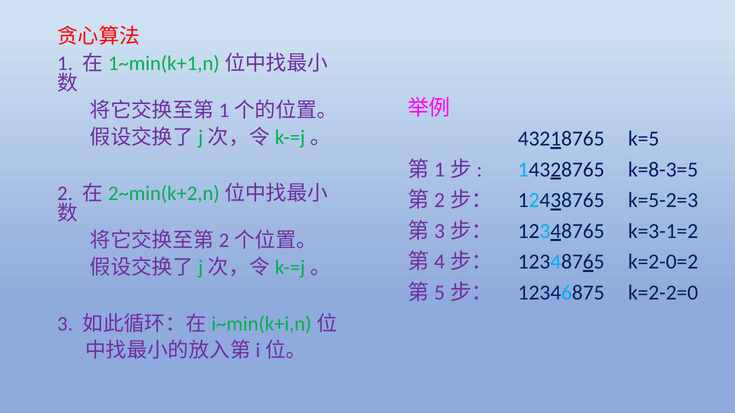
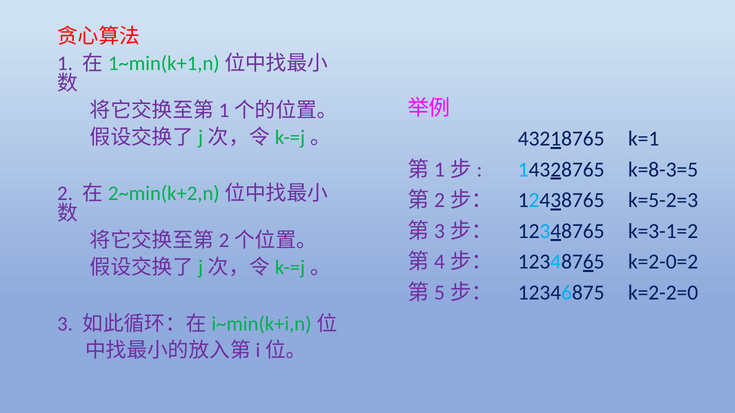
k=5: k=5 -> k=1
